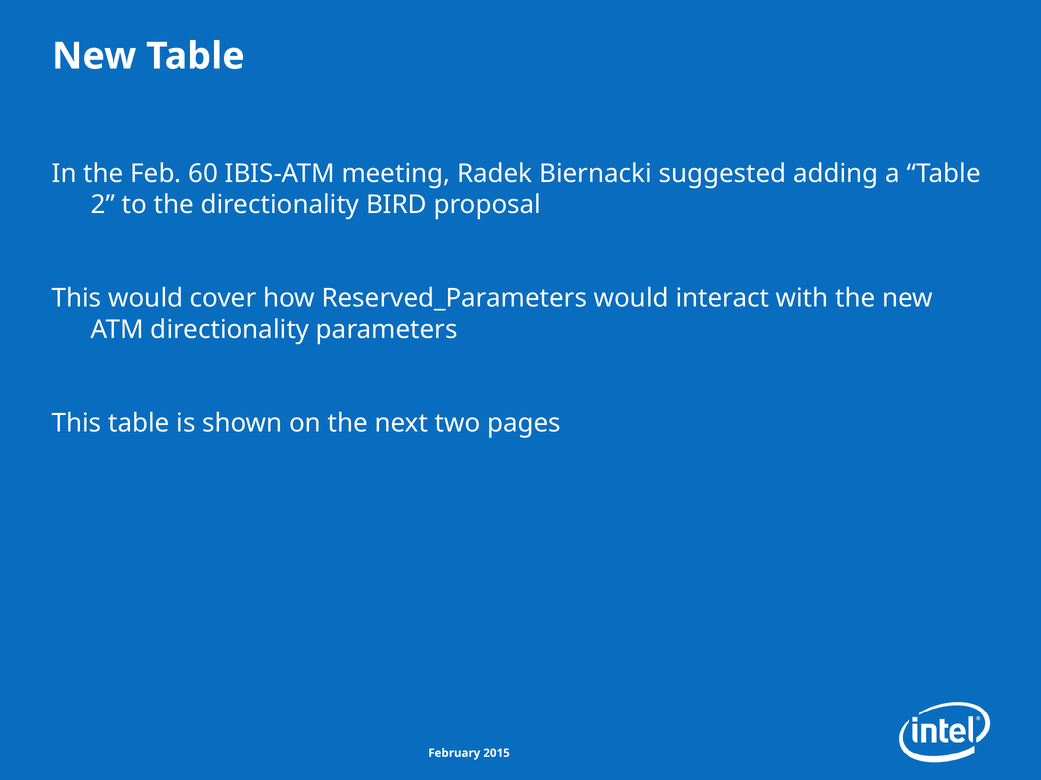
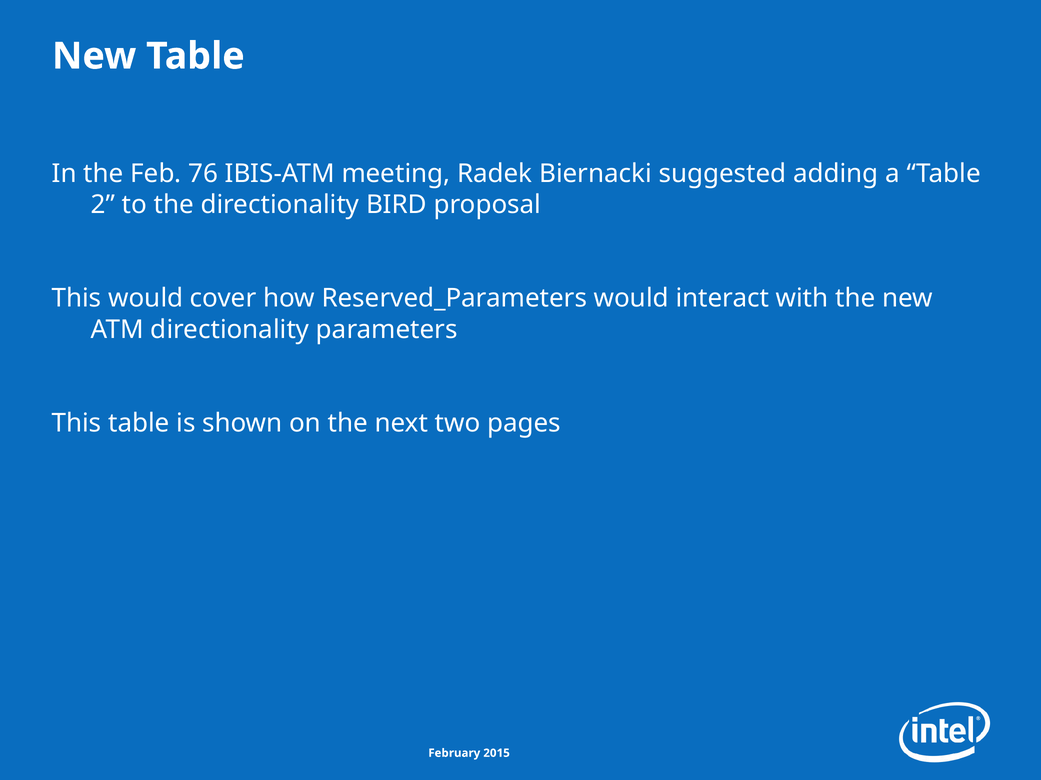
60: 60 -> 76
